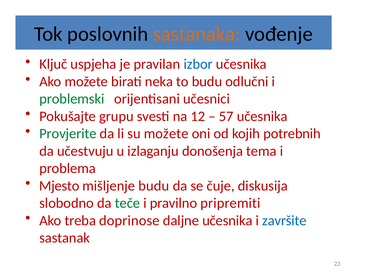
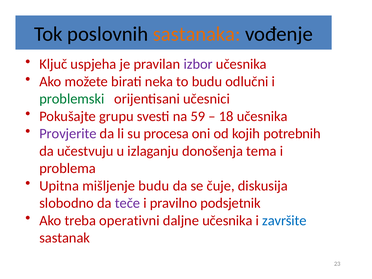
izbor colour: blue -> purple
12: 12 -> 59
57: 57 -> 18
Provjerite colour: green -> purple
su možete: možete -> procesa
Mjesto: Mjesto -> Upitna
teče colour: green -> purple
pripremiti: pripremiti -> podsjetnik
doprinose: doprinose -> operativni
